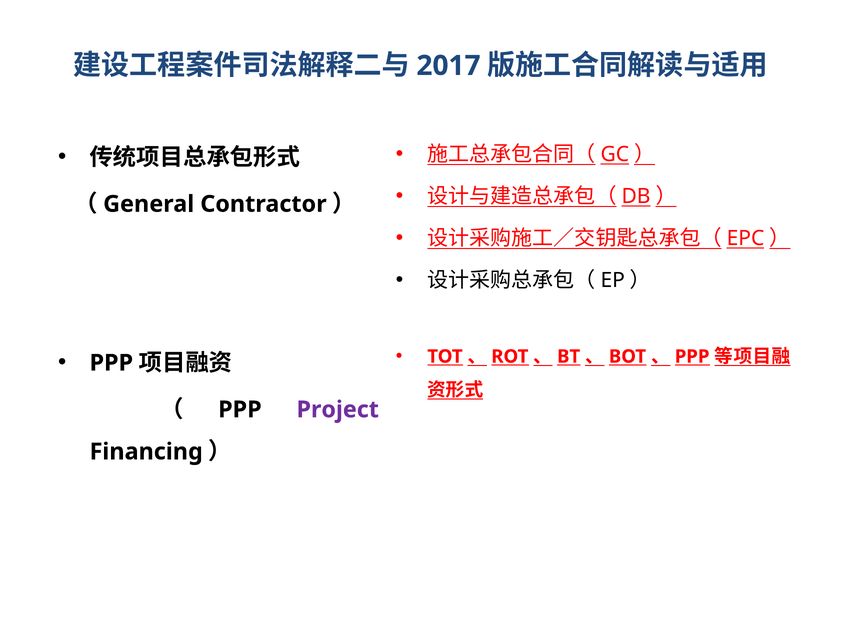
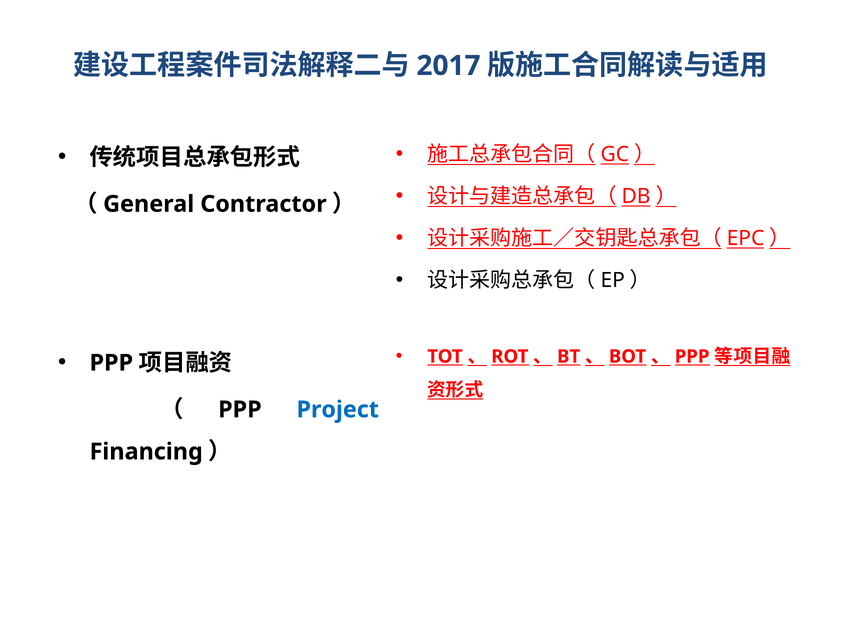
Project colour: purple -> blue
